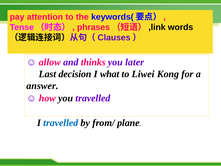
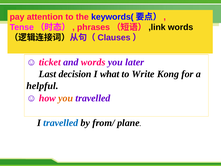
allow: allow -> ticket
and thinks: thinks -> words
Liwei: Liwei -> Write
answer: answer -> helpful
you at (66, 98) colour: black -> orange
